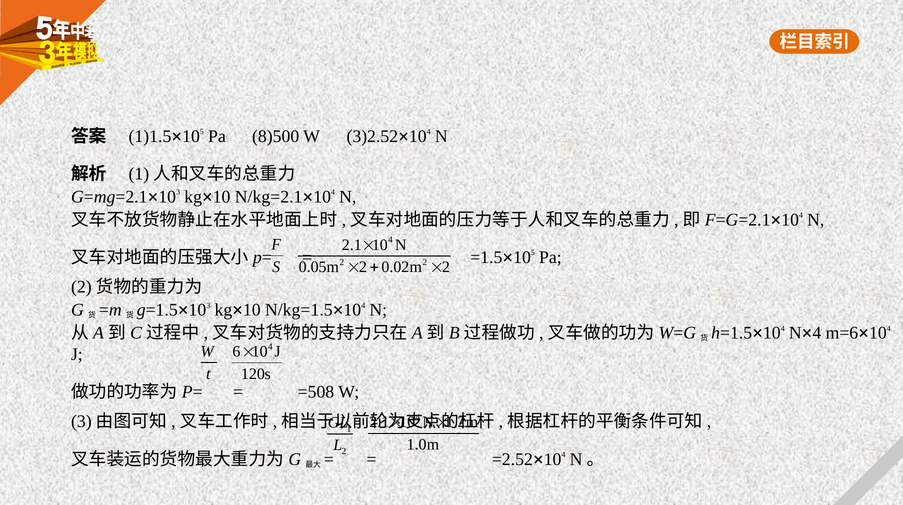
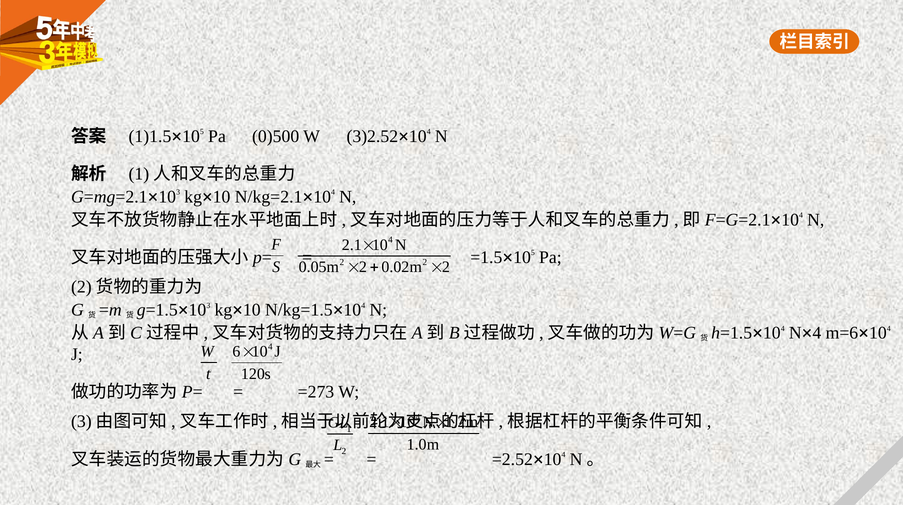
8)500: 8)500 -> 0)500
=508: =508 -> =273
